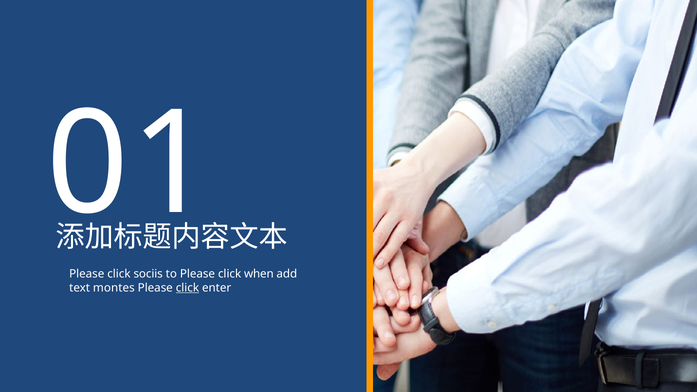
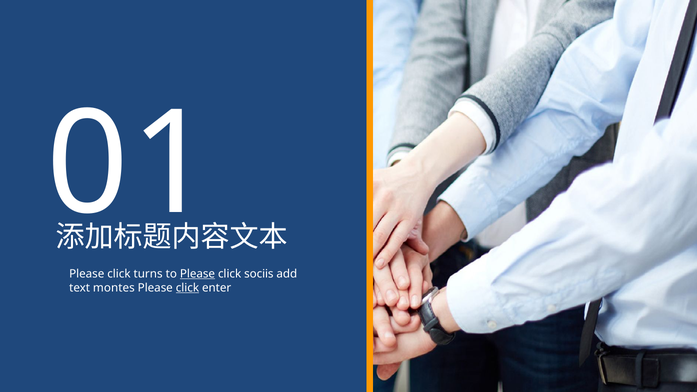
sociis: sociis -> turns
Please at (197, 274) underline: none -> present
when: when -> sociis
